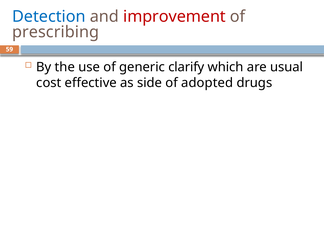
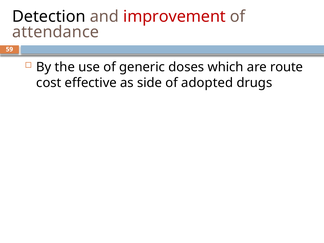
Detection colour: blue -> black
prescribing: prescribing -> attendance
clarify: clarify -> doses
usual: usual -> route
